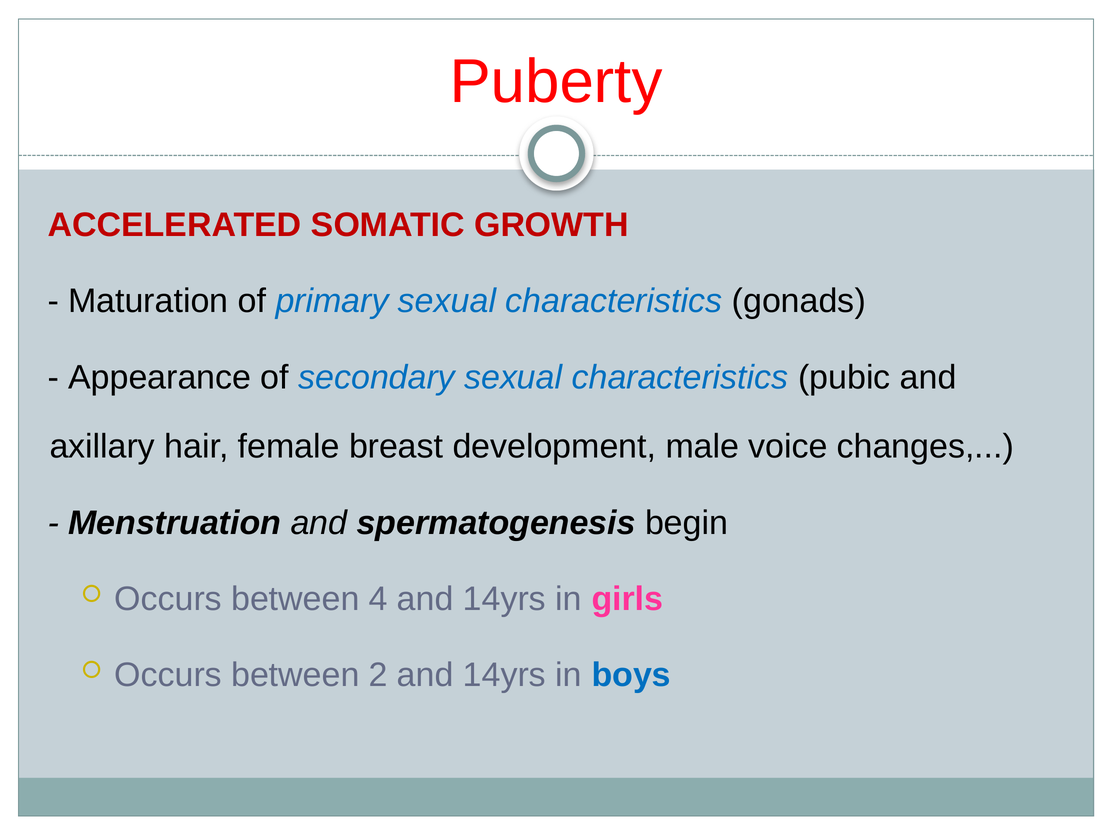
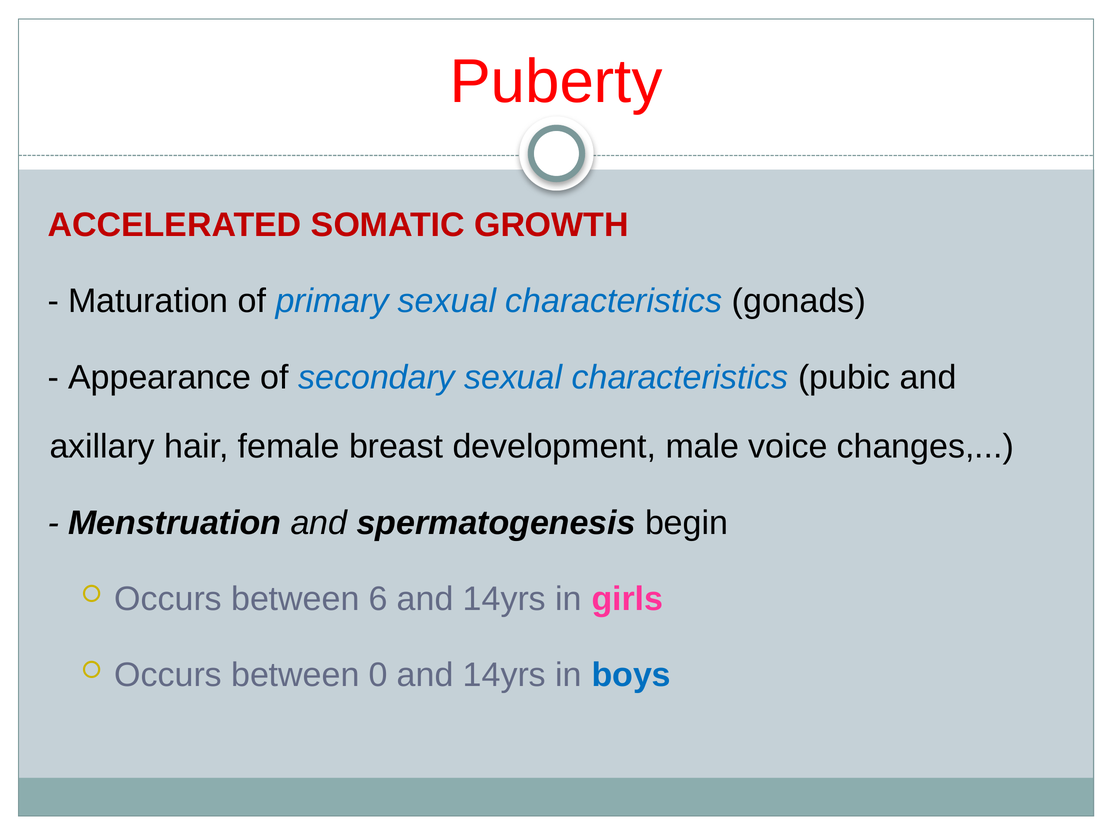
4: 4 -> 6
2: 2 -> 0
